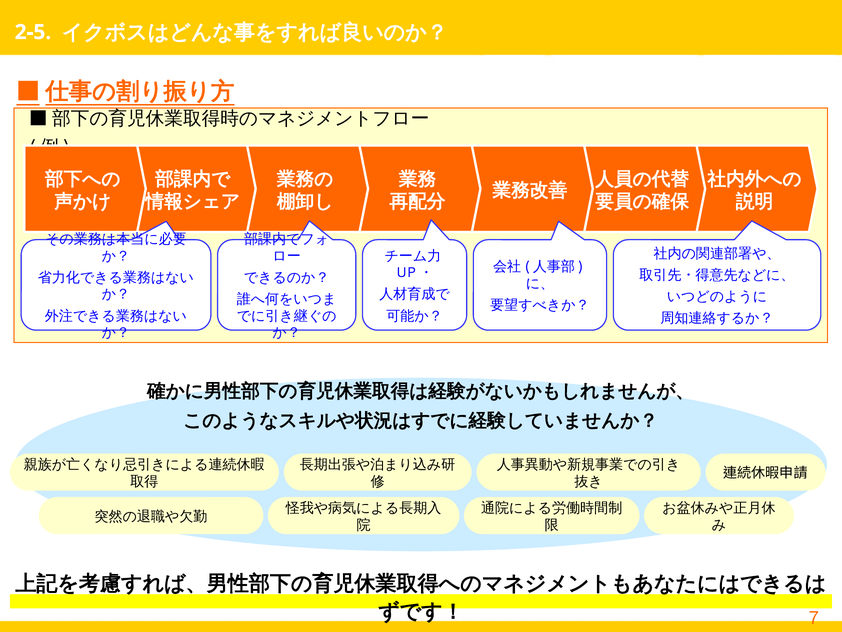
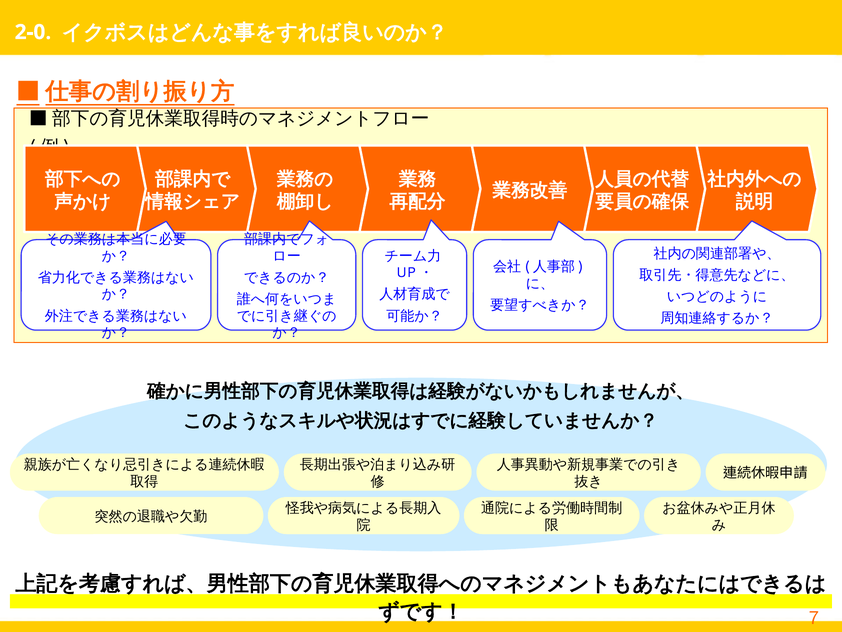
2-5: 2-5 -> 2-0
